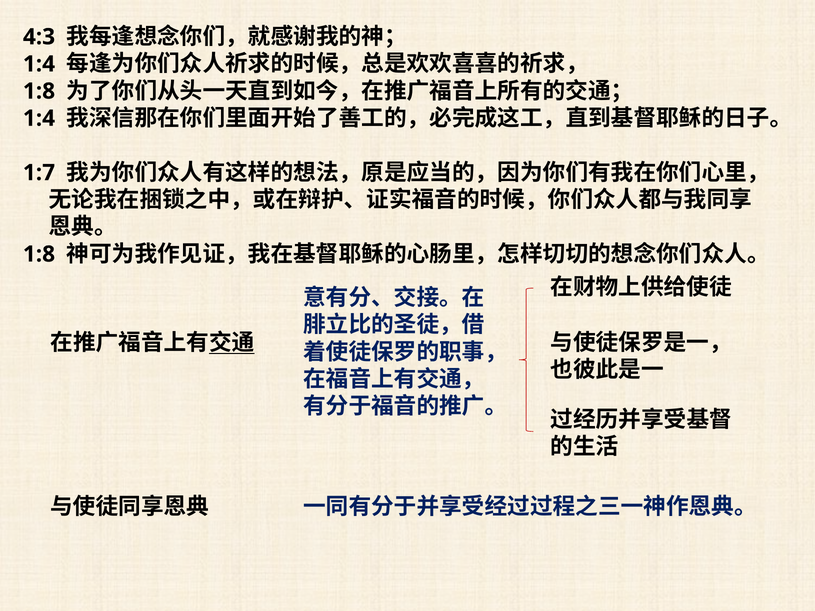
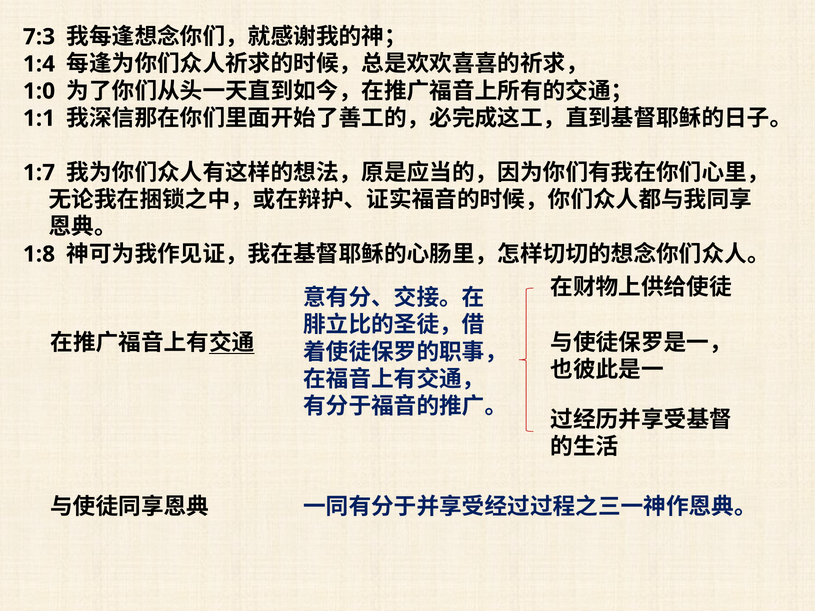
4:3: 4:3 -> 7:3
1:8 at (39, 91): 1:8 -> 1:0
1:4 at (39, 118): 1:4 -> 1:1
